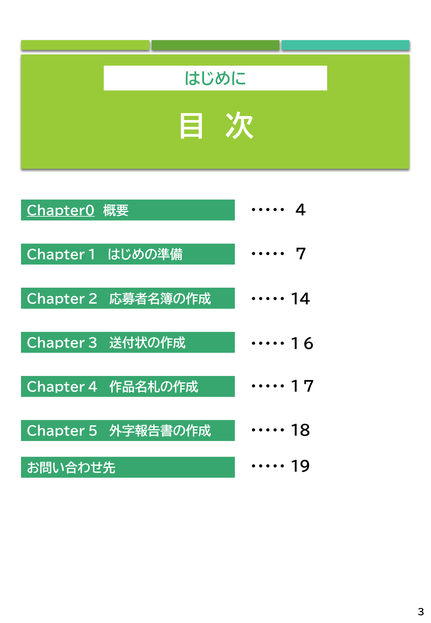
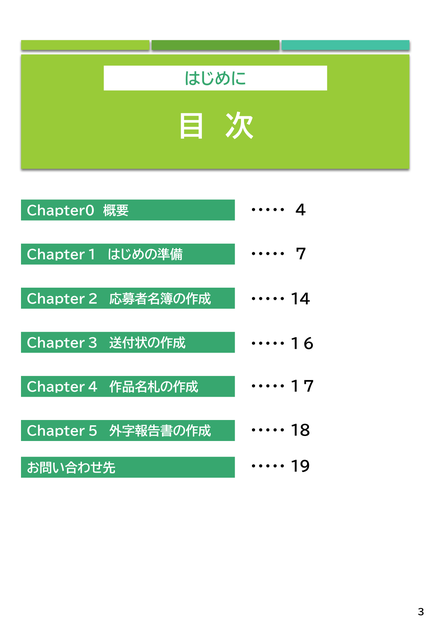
Ｃｈａｐｔｅｒ０ underline: present -> none
